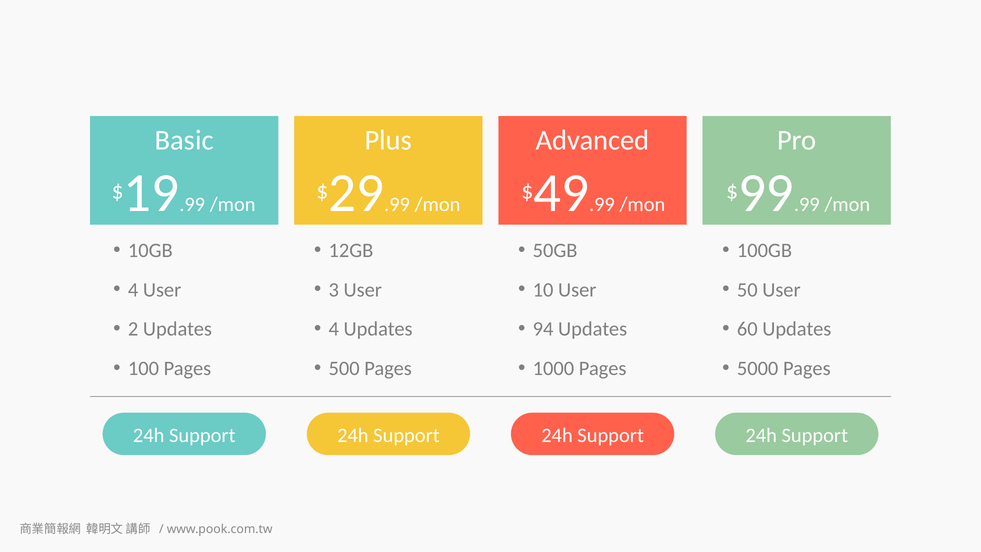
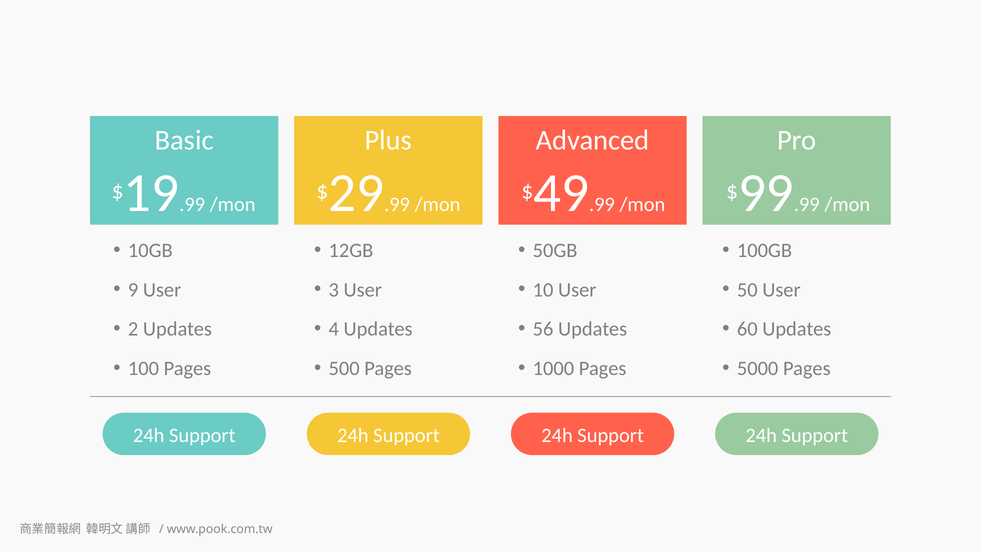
4 at (133, 290): 4 -> 9
94: 94 -> 56
